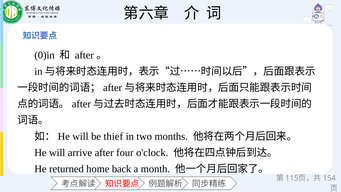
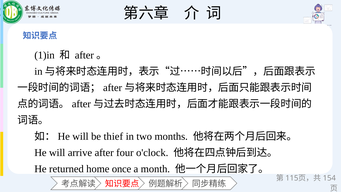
0)in: 0)in -> 1)in
back: back -> once
